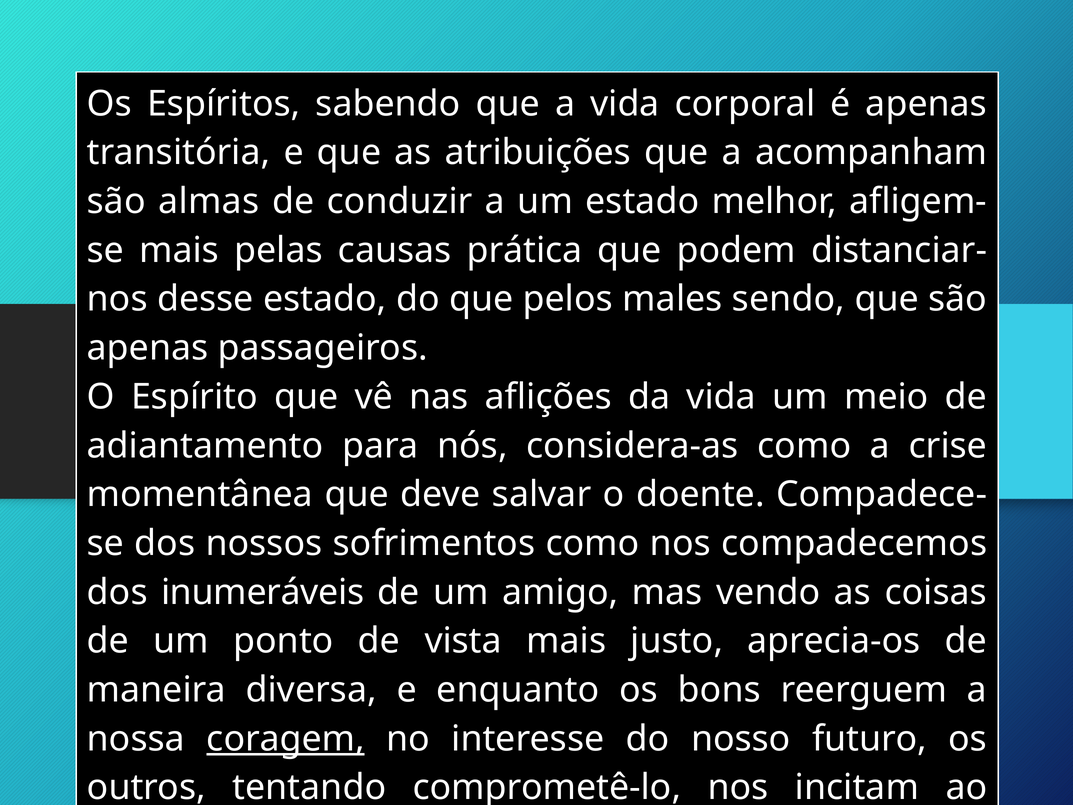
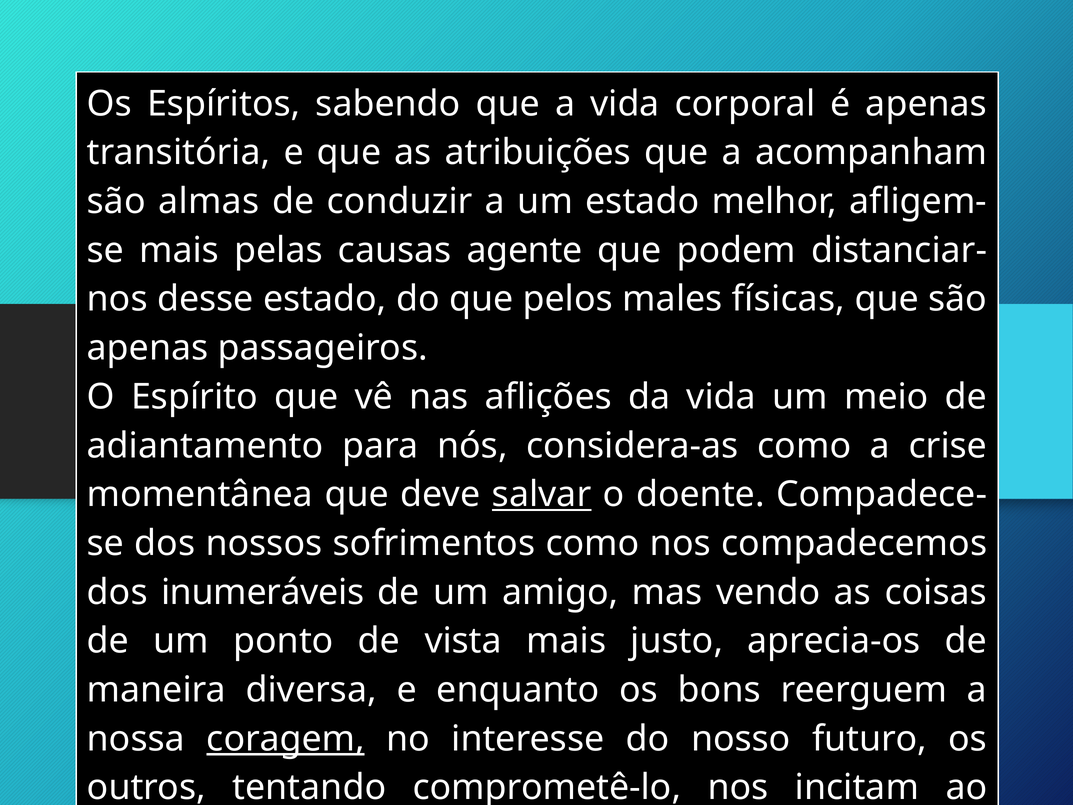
prática: prática -> agente
sendo: sendo -> físicas
salvar underline: none -> present
